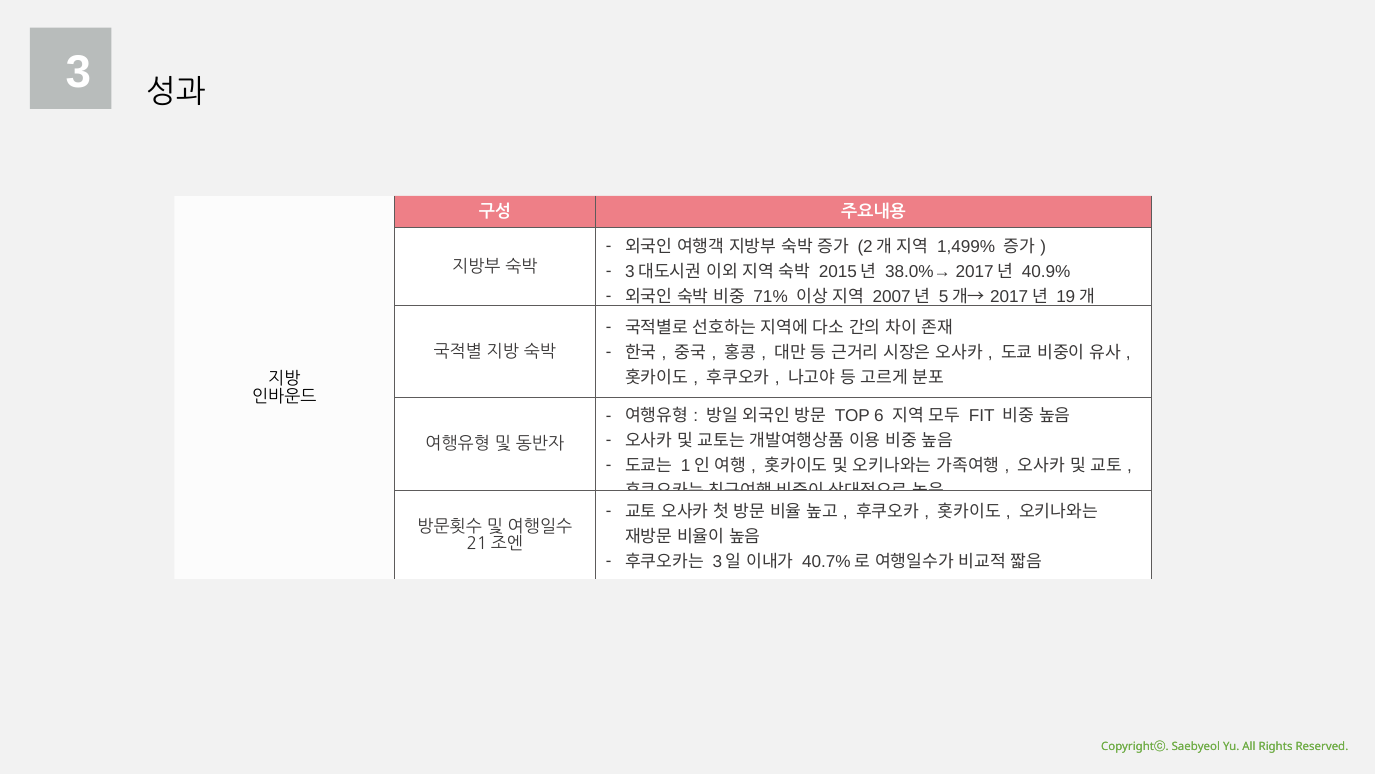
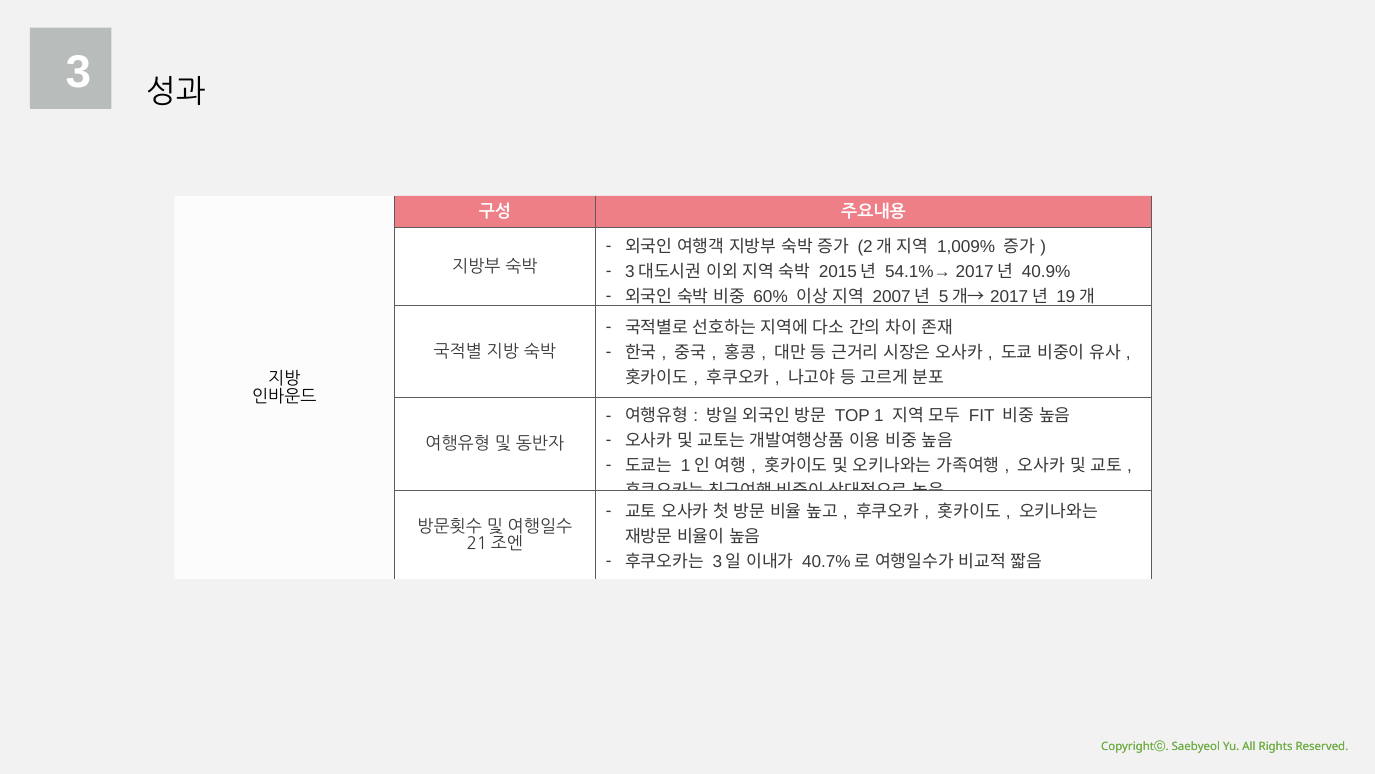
1,499%: 1,499% -> 1,009%
38.0%→: 38.0%→ -> 54.1%→
71%: 71% -> 60%
6: 6 -> 1
